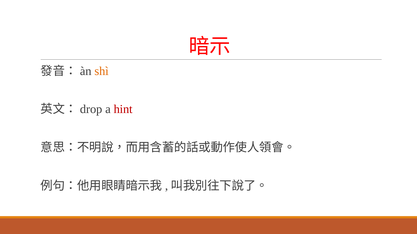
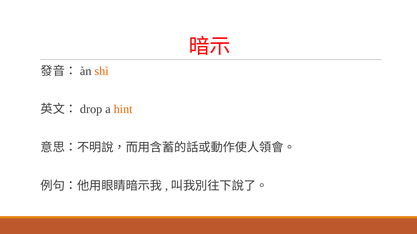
hint colour: red -> orange
